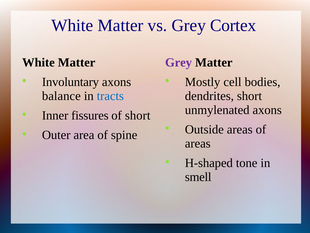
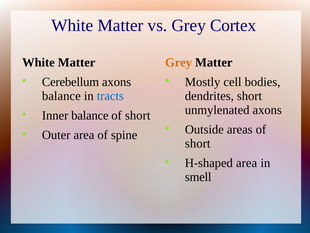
Grey at (179, 62) colour: purple -> orange
Involuntary: Involuntary -> Cerebellum
Inner fissures: fissures -> balance
areas at (198, 143): areas -> short
H-shaped tone: tone -> area
